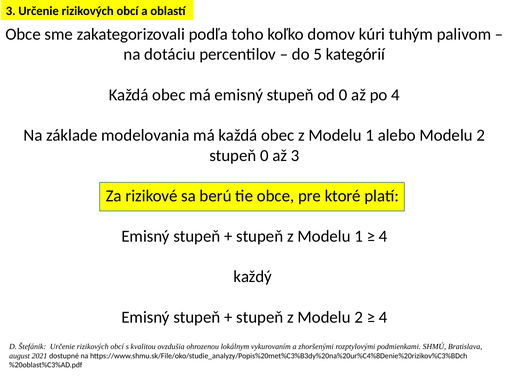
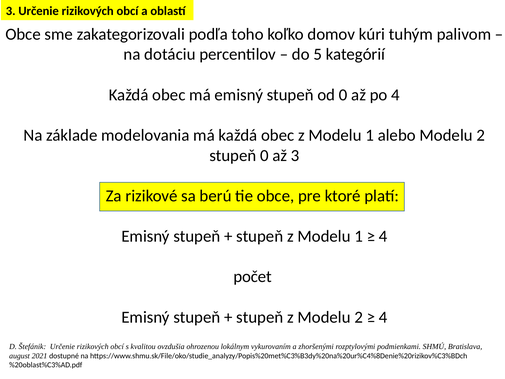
každý: každý -> počet
